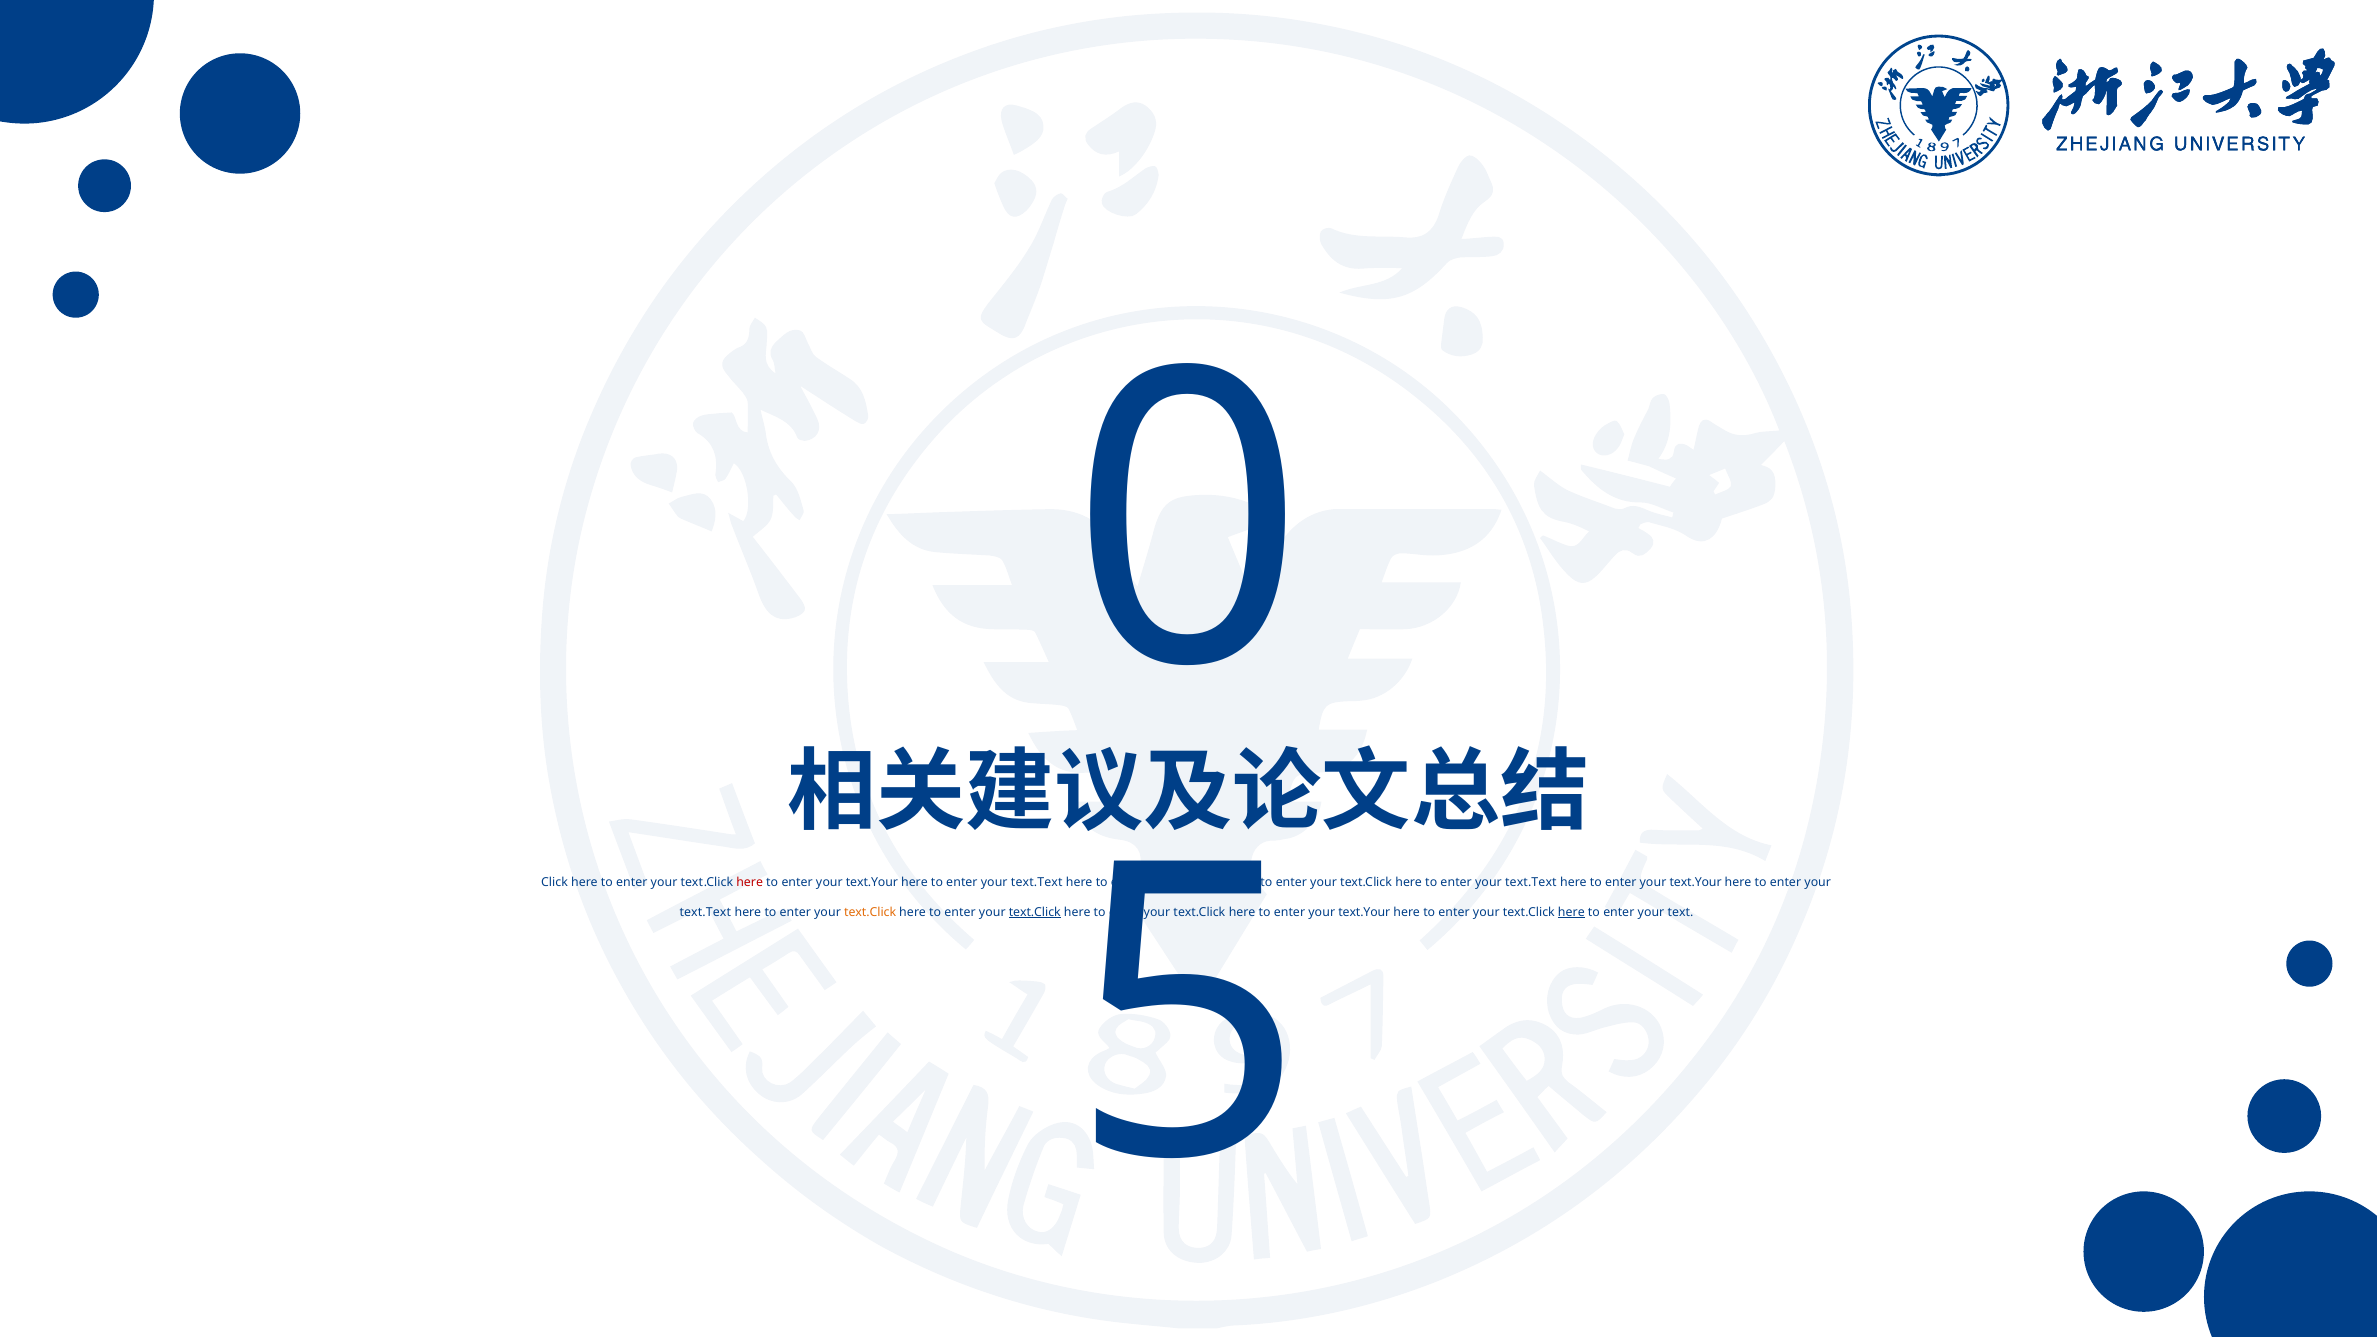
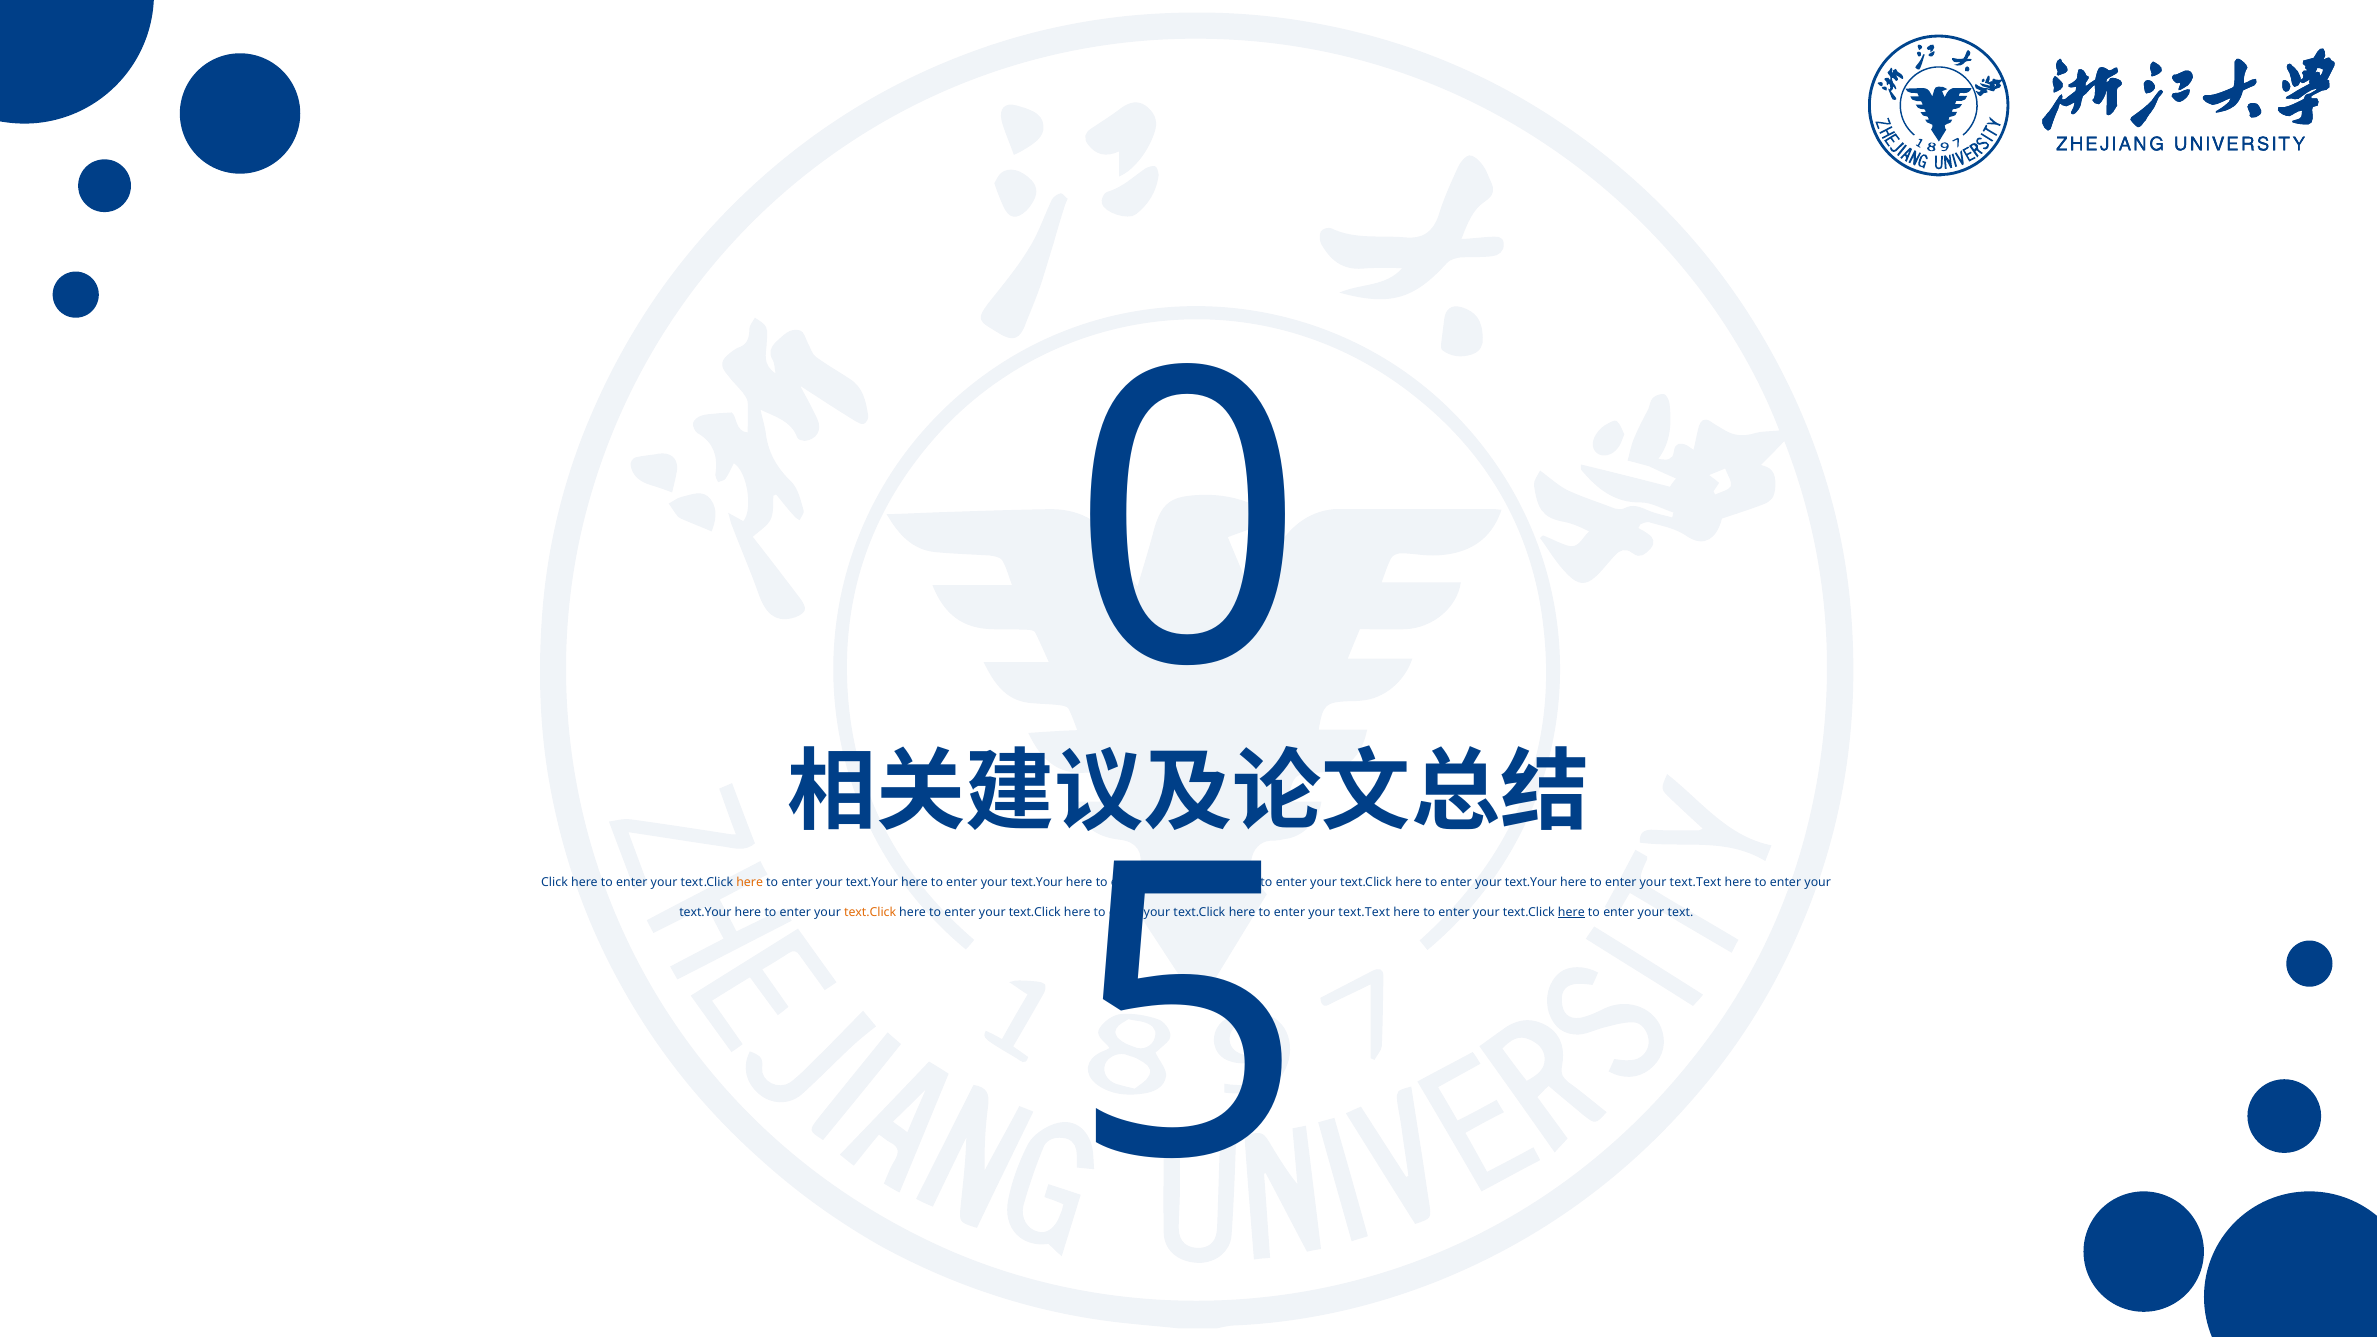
here at (750, 883) colour: red -> orange
text.Text at (1037, 883): text.Text -> text.Your
text.Text at (1531, 883): text.Text -> text.Your
text.Your at (1696, 883): text.Your -> text.Text
text.Text at (705, 912): text.Text -> text.Your
text.Click at (1035, 912) underline: present -> none
text.Your at (1364, 912): text.Your -> text.Text
